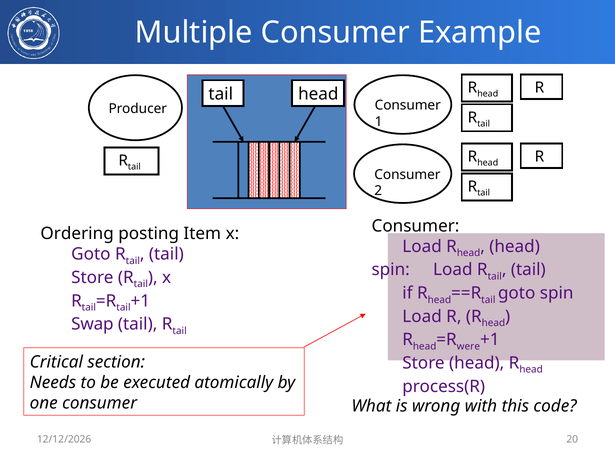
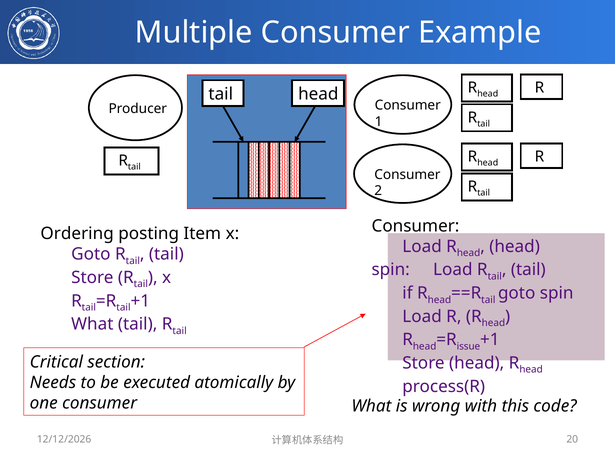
Swap at (92, 324): Swap -> What
were: were -> issue
